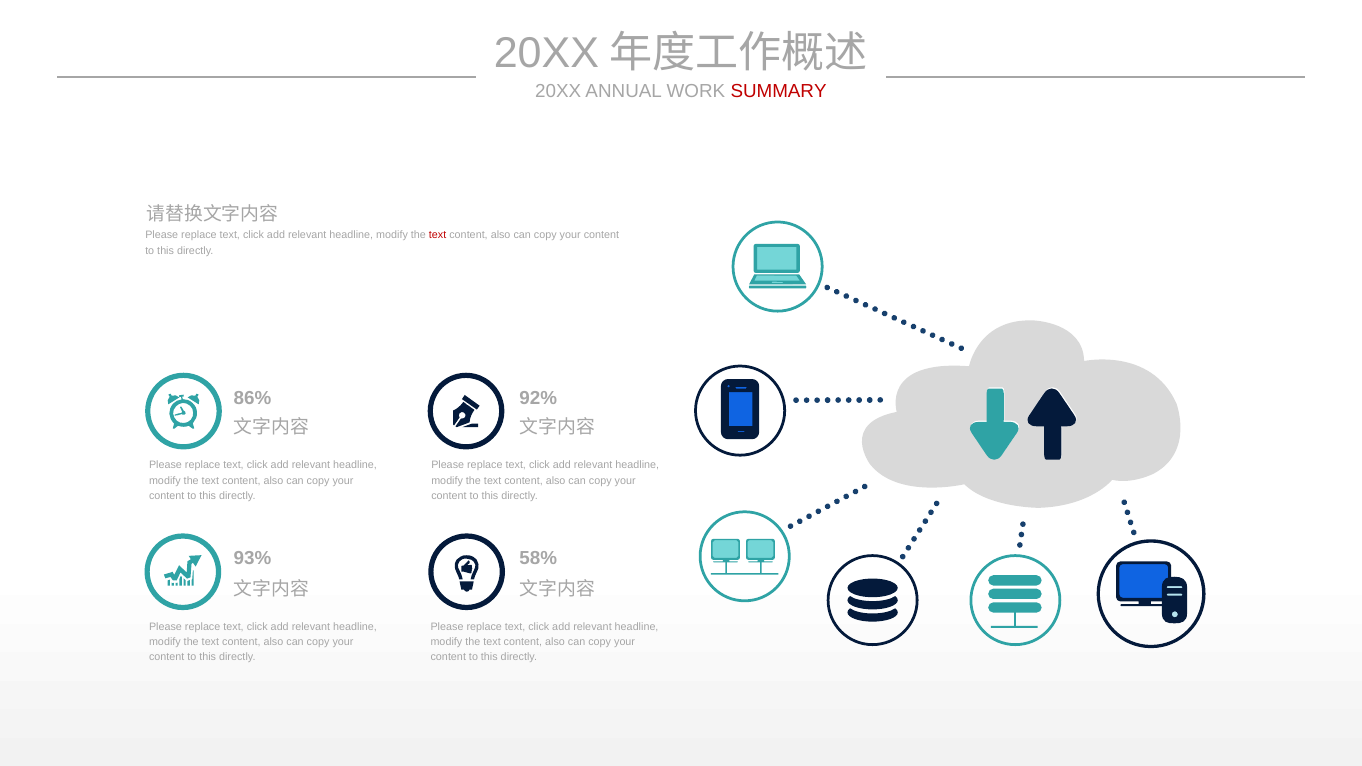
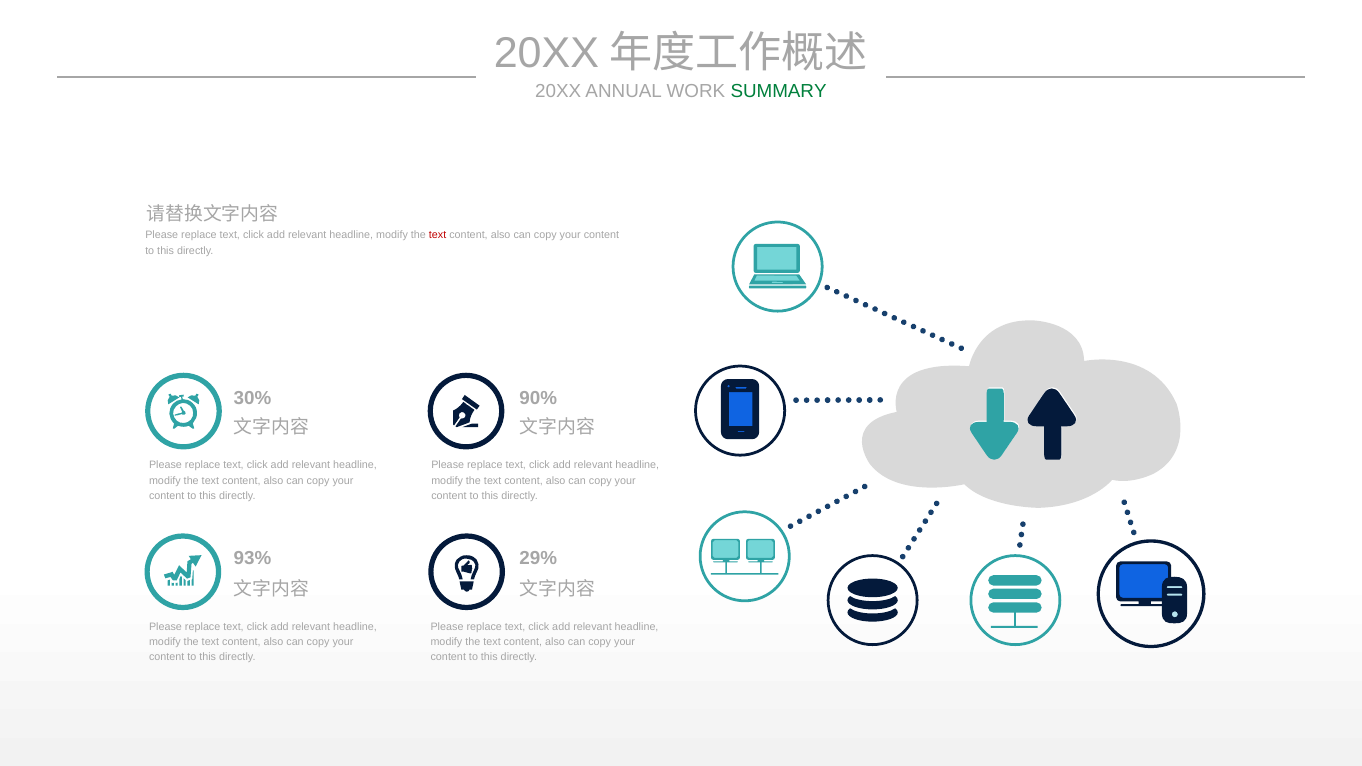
SUMMARY colour: red -> green
86%: 86% -> 30%
92%: 92% -> 90%
58%: 58% -> 29%
